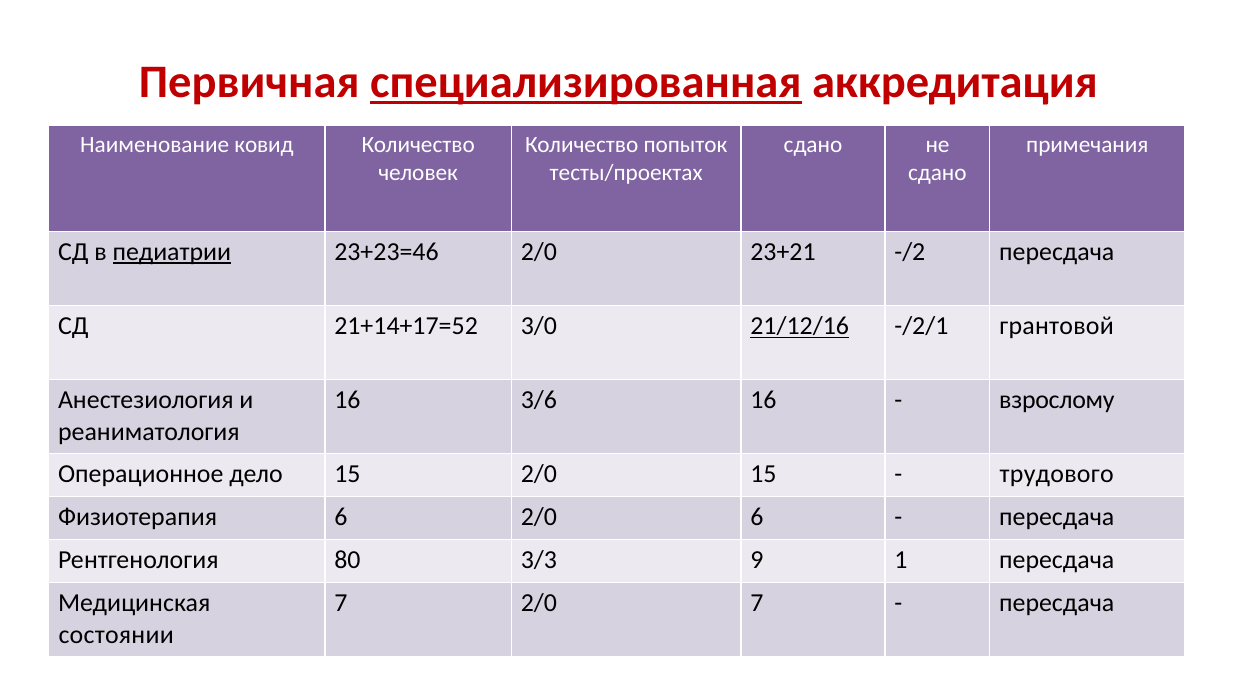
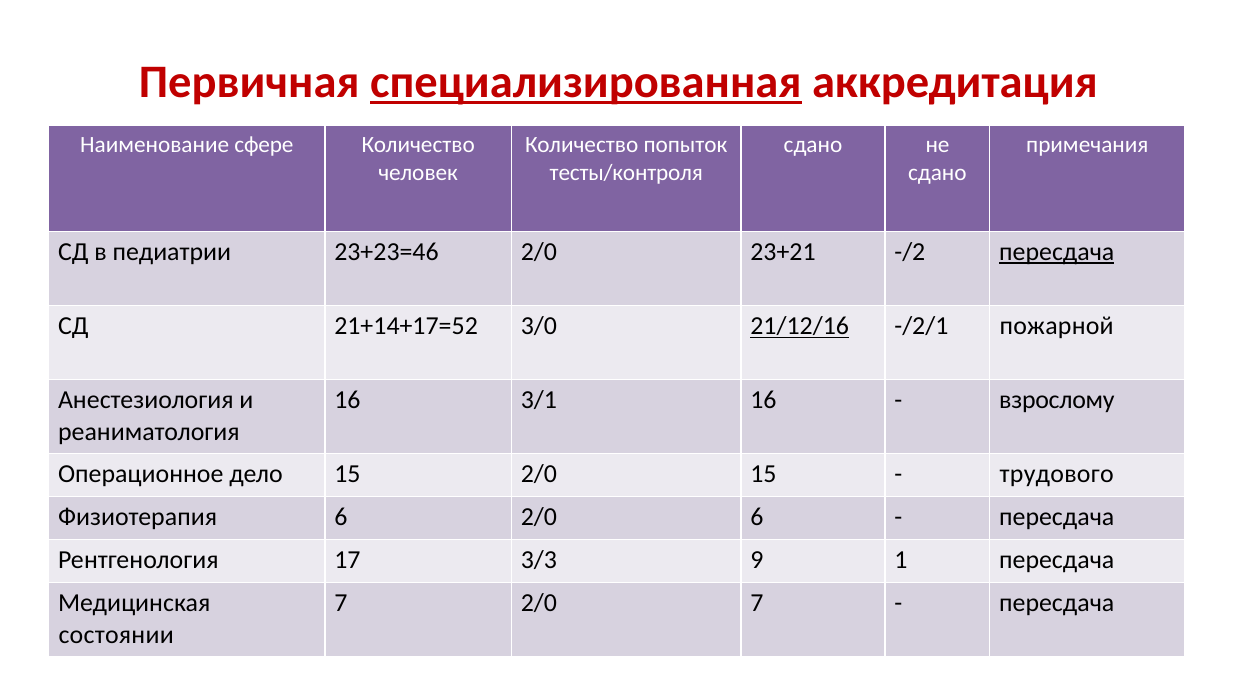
ковид: ковид -> сфере
тесты/проектах: тесты/проектах -> тесты/контроля
педиатрии underline: present -> none
пересдача at (1057, 252) underline: none -> present
грантовой: грантовой -> пожарной
3/6: 3/6 -> 3/1
80: 80 -> 17
